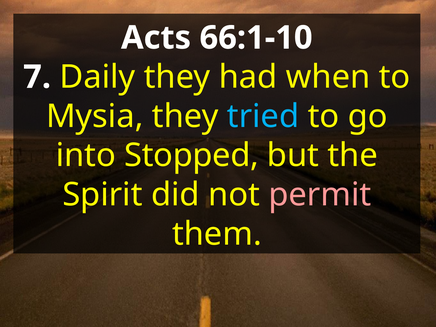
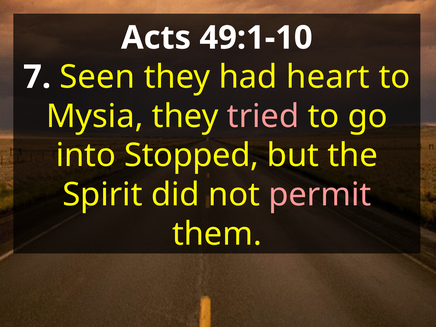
66:1-10: 66:1-10 -> 49:1-10
Daily: Daily -> Seen
when: when -> heart
tried colour: light blue -> pink
